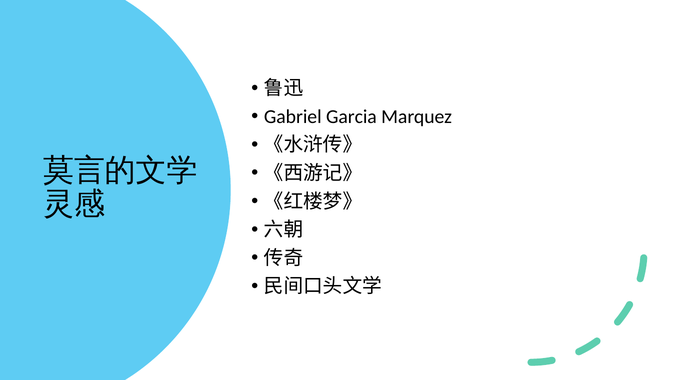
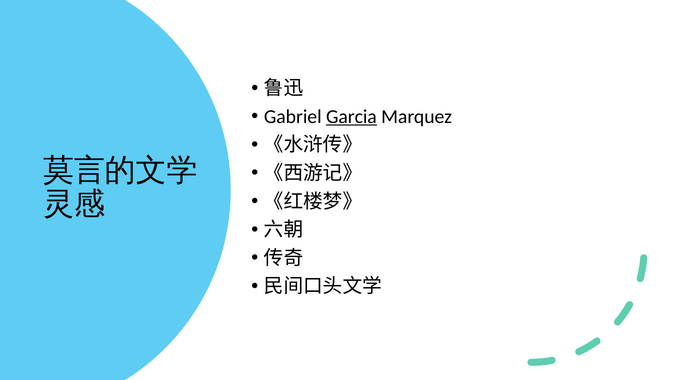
Garcia underline: none -> present
